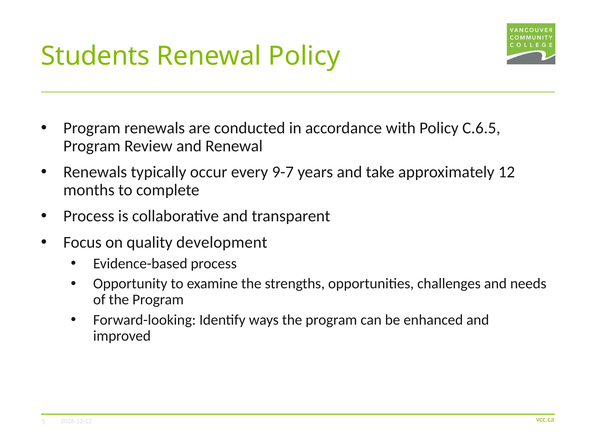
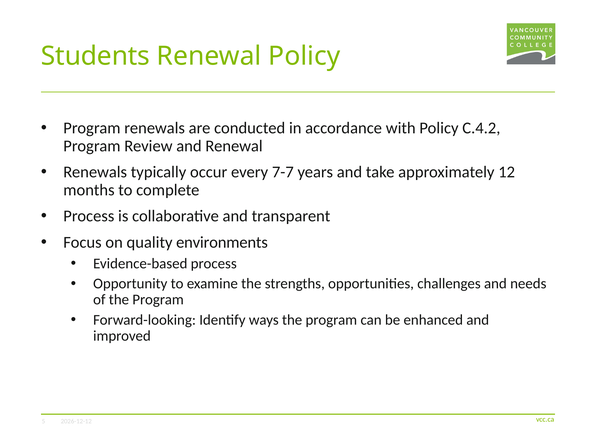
C.6.5: C.6.5 -> C.4.2
9-7: 9-7 -> 7-7
development: development -> environments
